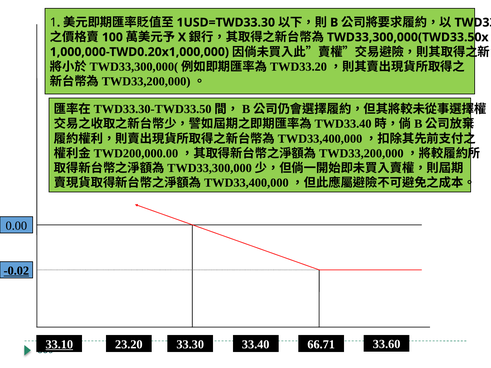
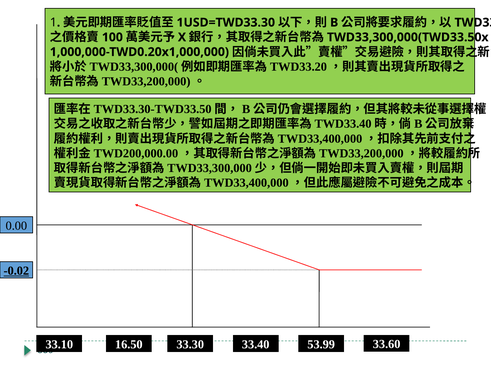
33.10 underline: present -> none
23.20: 23.20 -> 16.50
66.71: 66.71 -> 53.99
